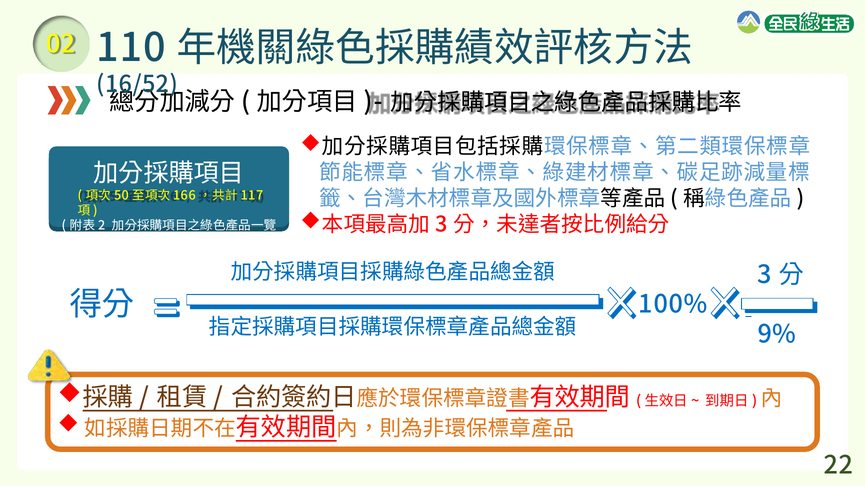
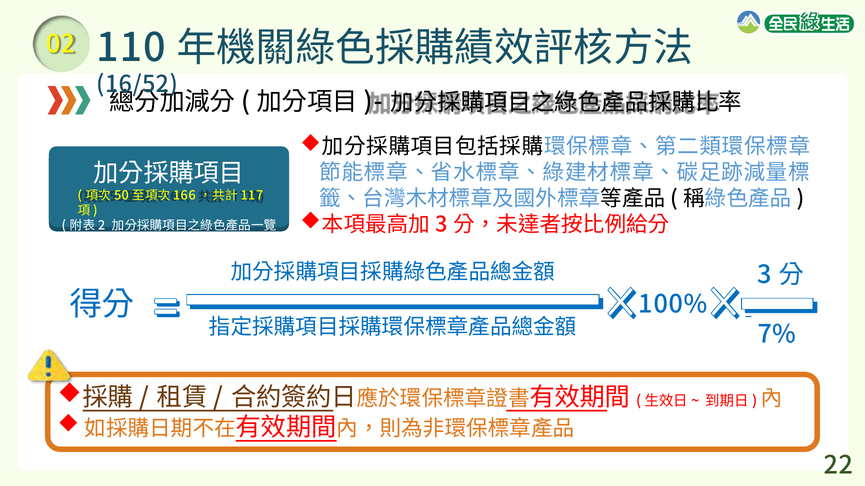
9%: 9% -> 7%
